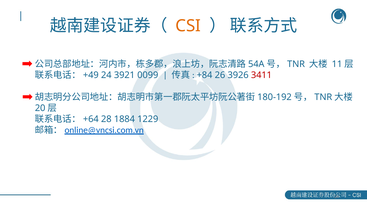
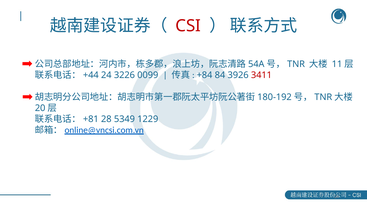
CSI colour: orange -> red
+49: +49 -> +44
3921: 3921 -> 3226
26: 26 -> 84
+64: +64 -> +81
1884: 1884 -> 5349
